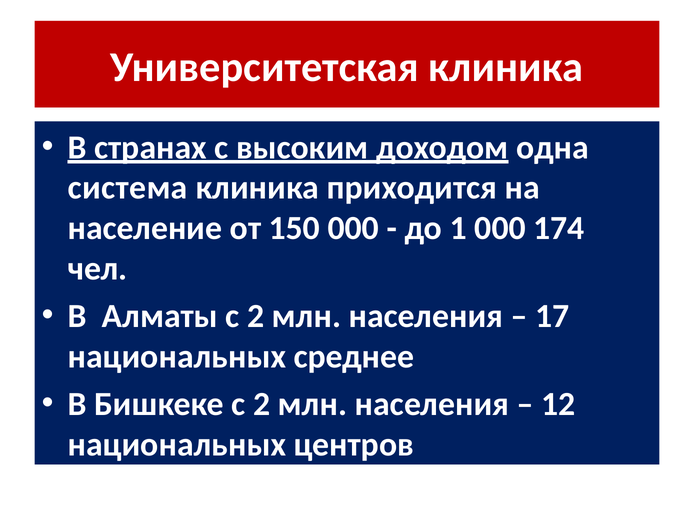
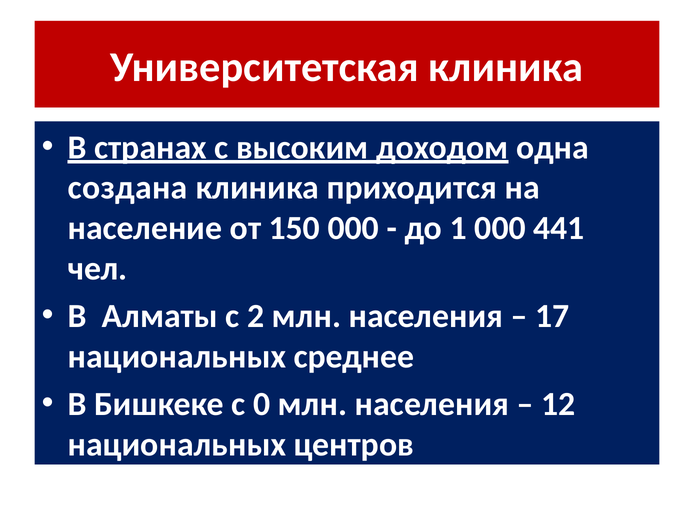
система: система -> создана
174: 174 -> 441
Бишкеке с 2: 2 -> 0
